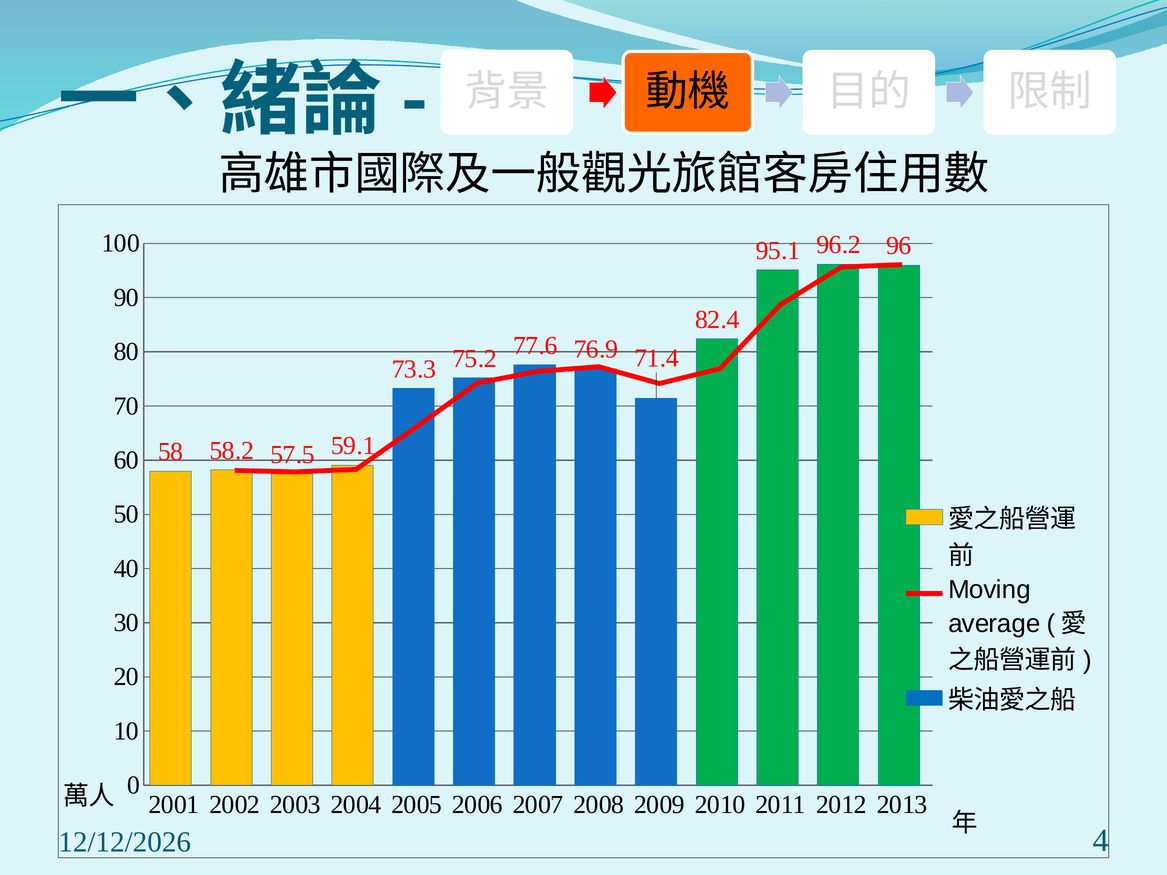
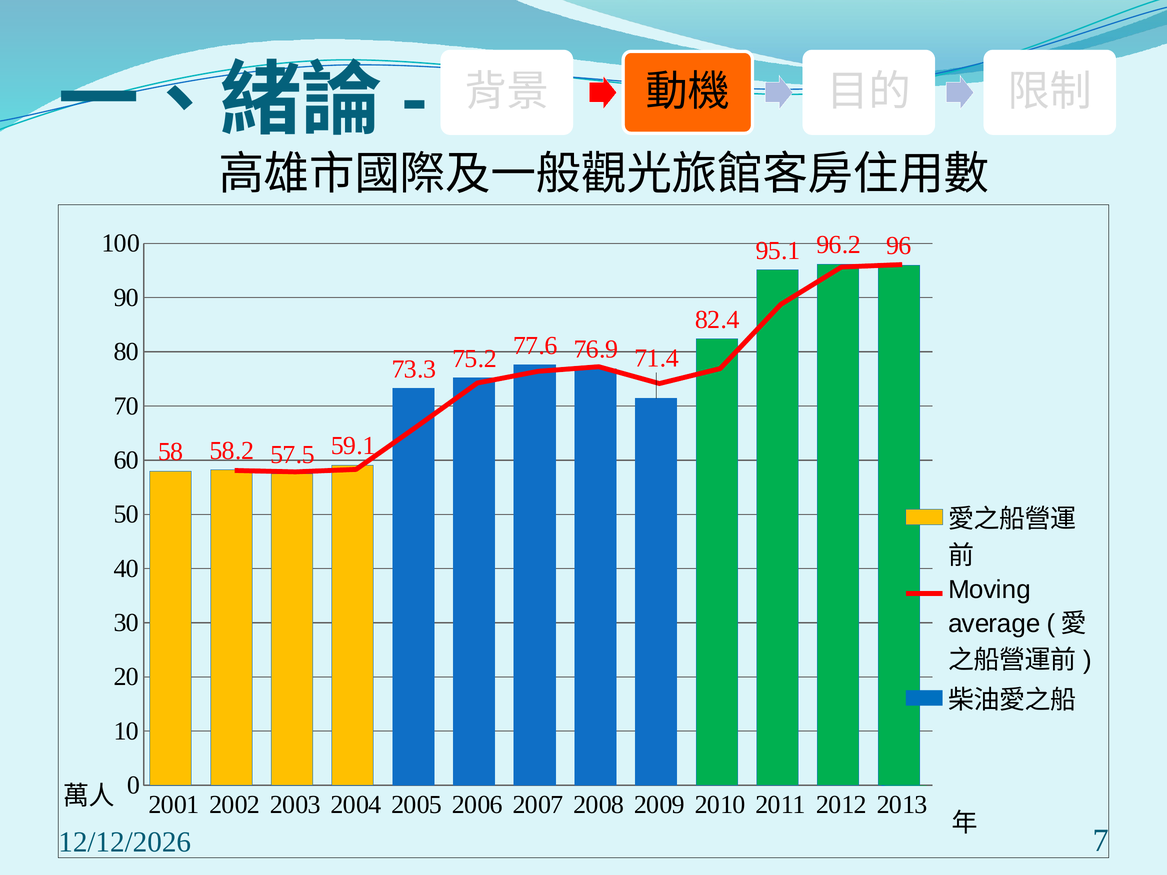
4: 4 -> 7
